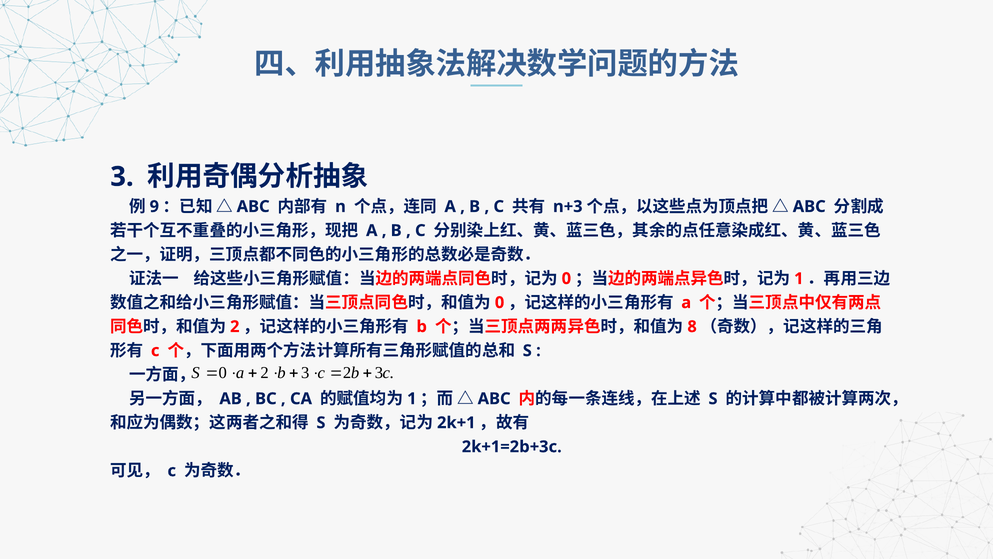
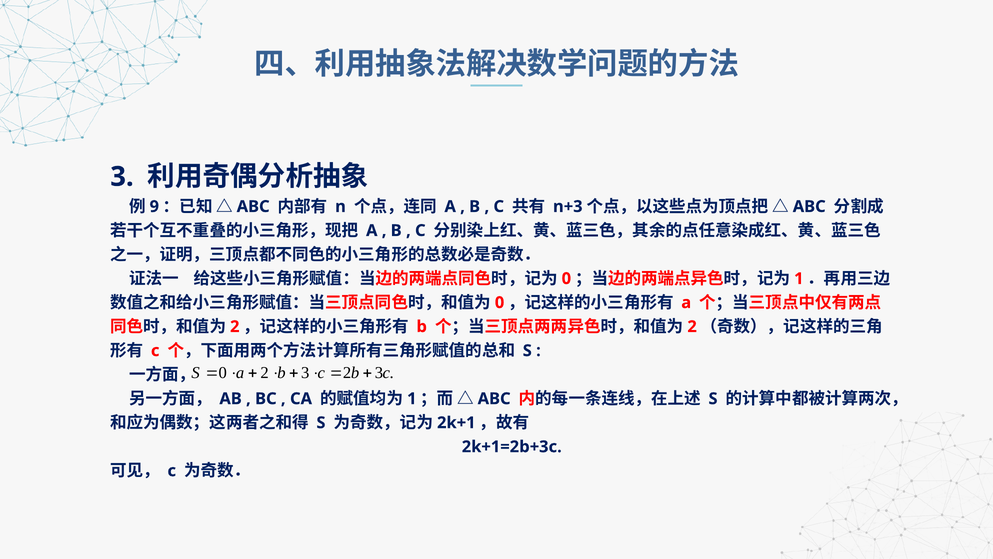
8 at (692, 326): 8 -> 2
